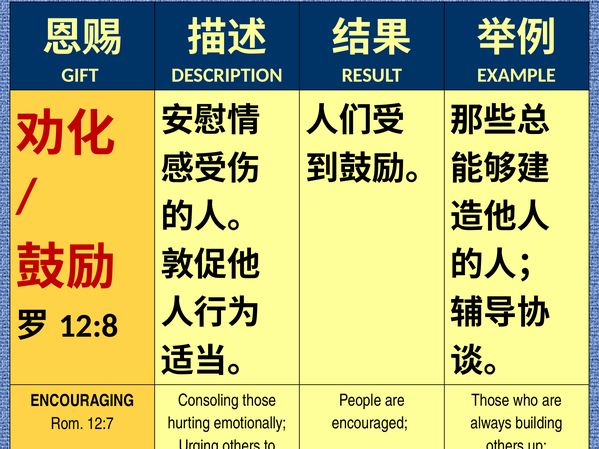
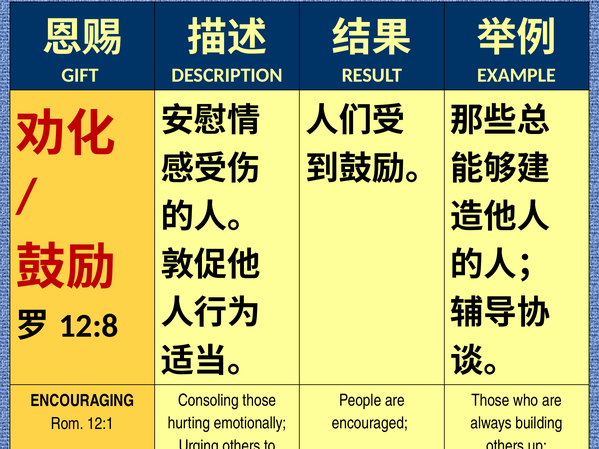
12:7: 12:7 -> 12:1
